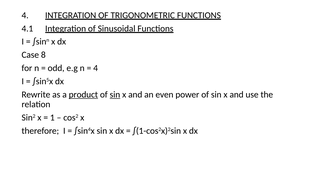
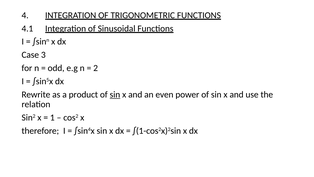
8: 8 -> 3
4 at (96, 68): 4 -> 2
product underline: present -> none
